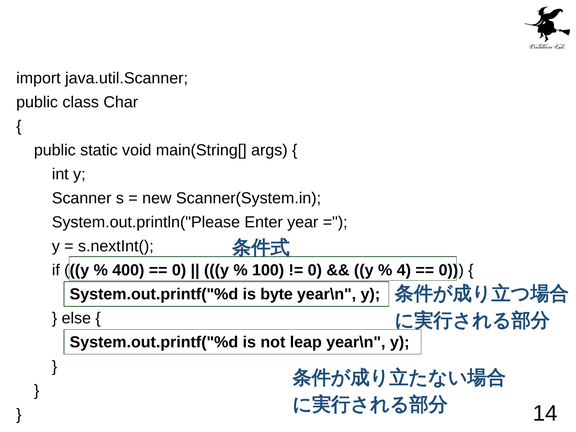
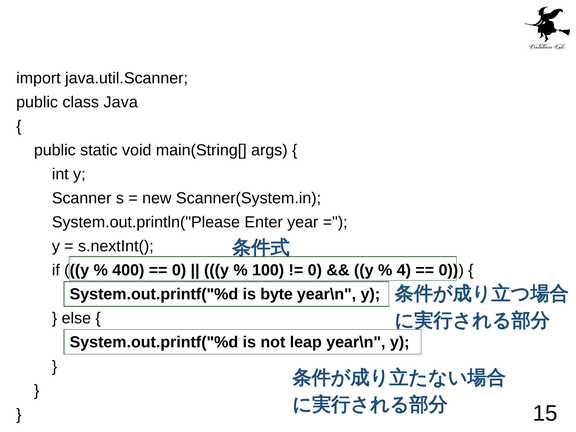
Char: Char -> Java
14: 14 -> 15
